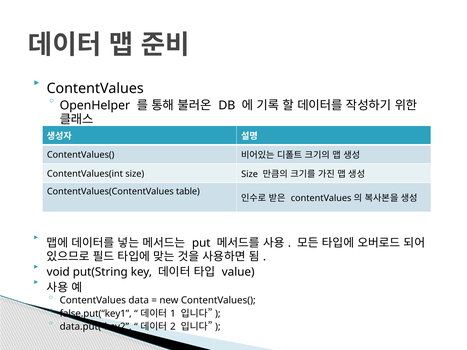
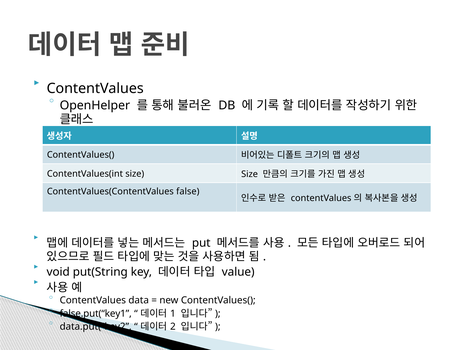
table: table -> false
